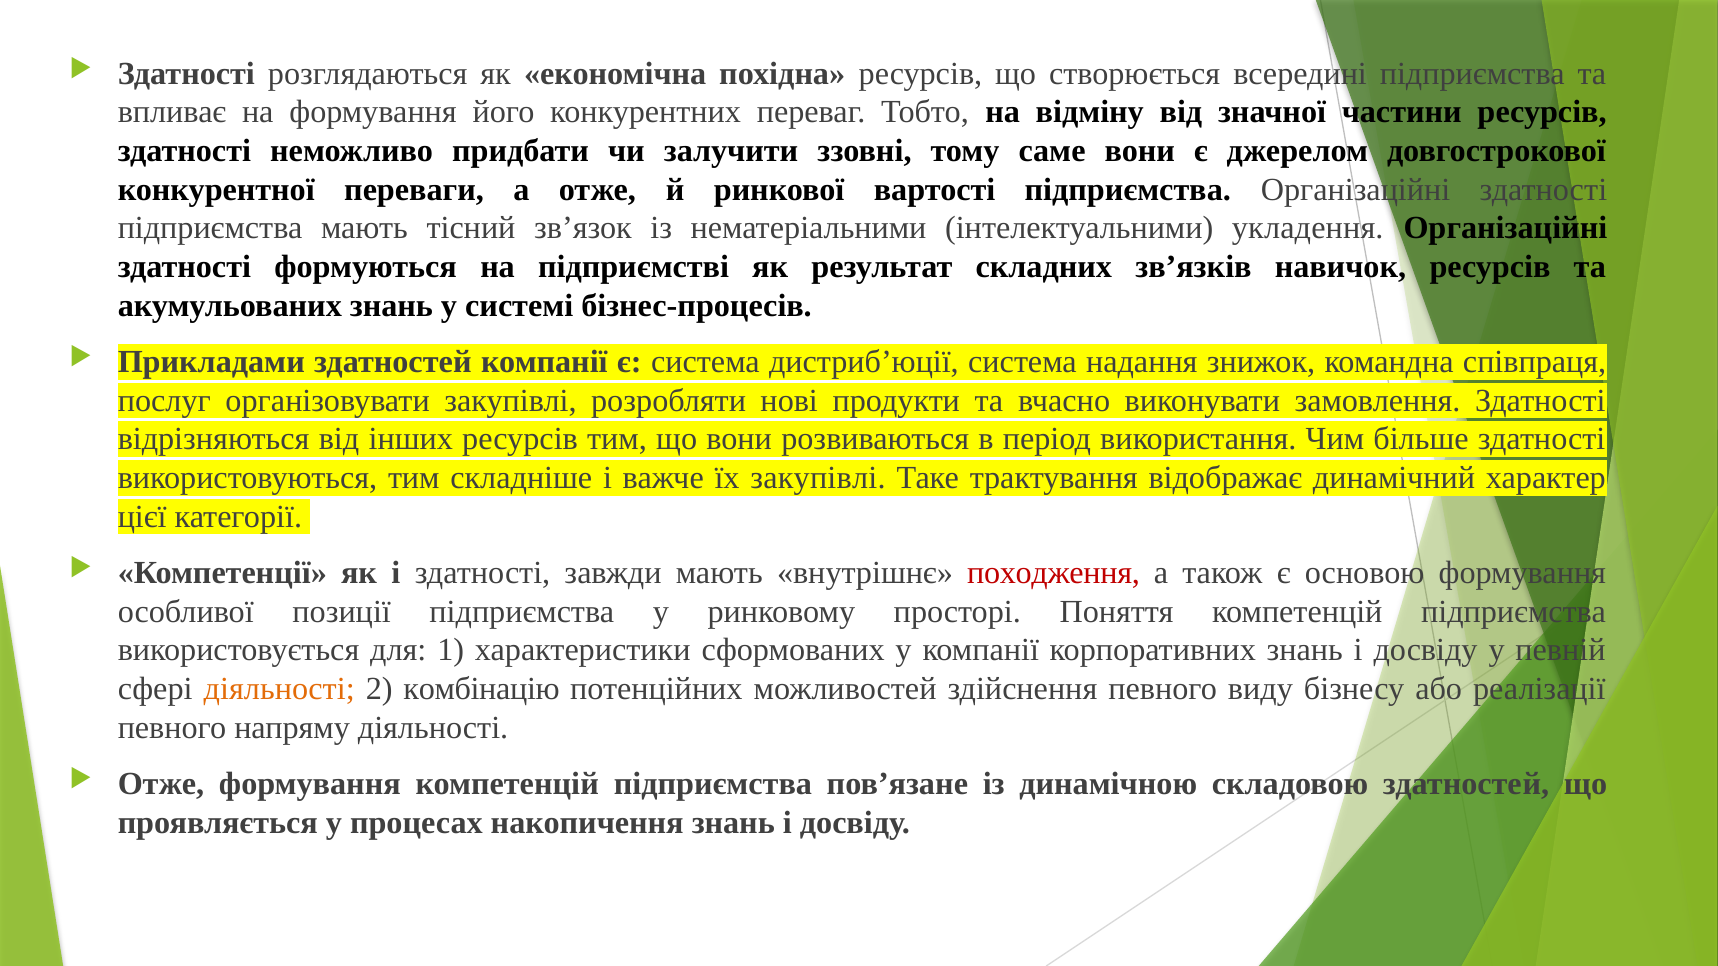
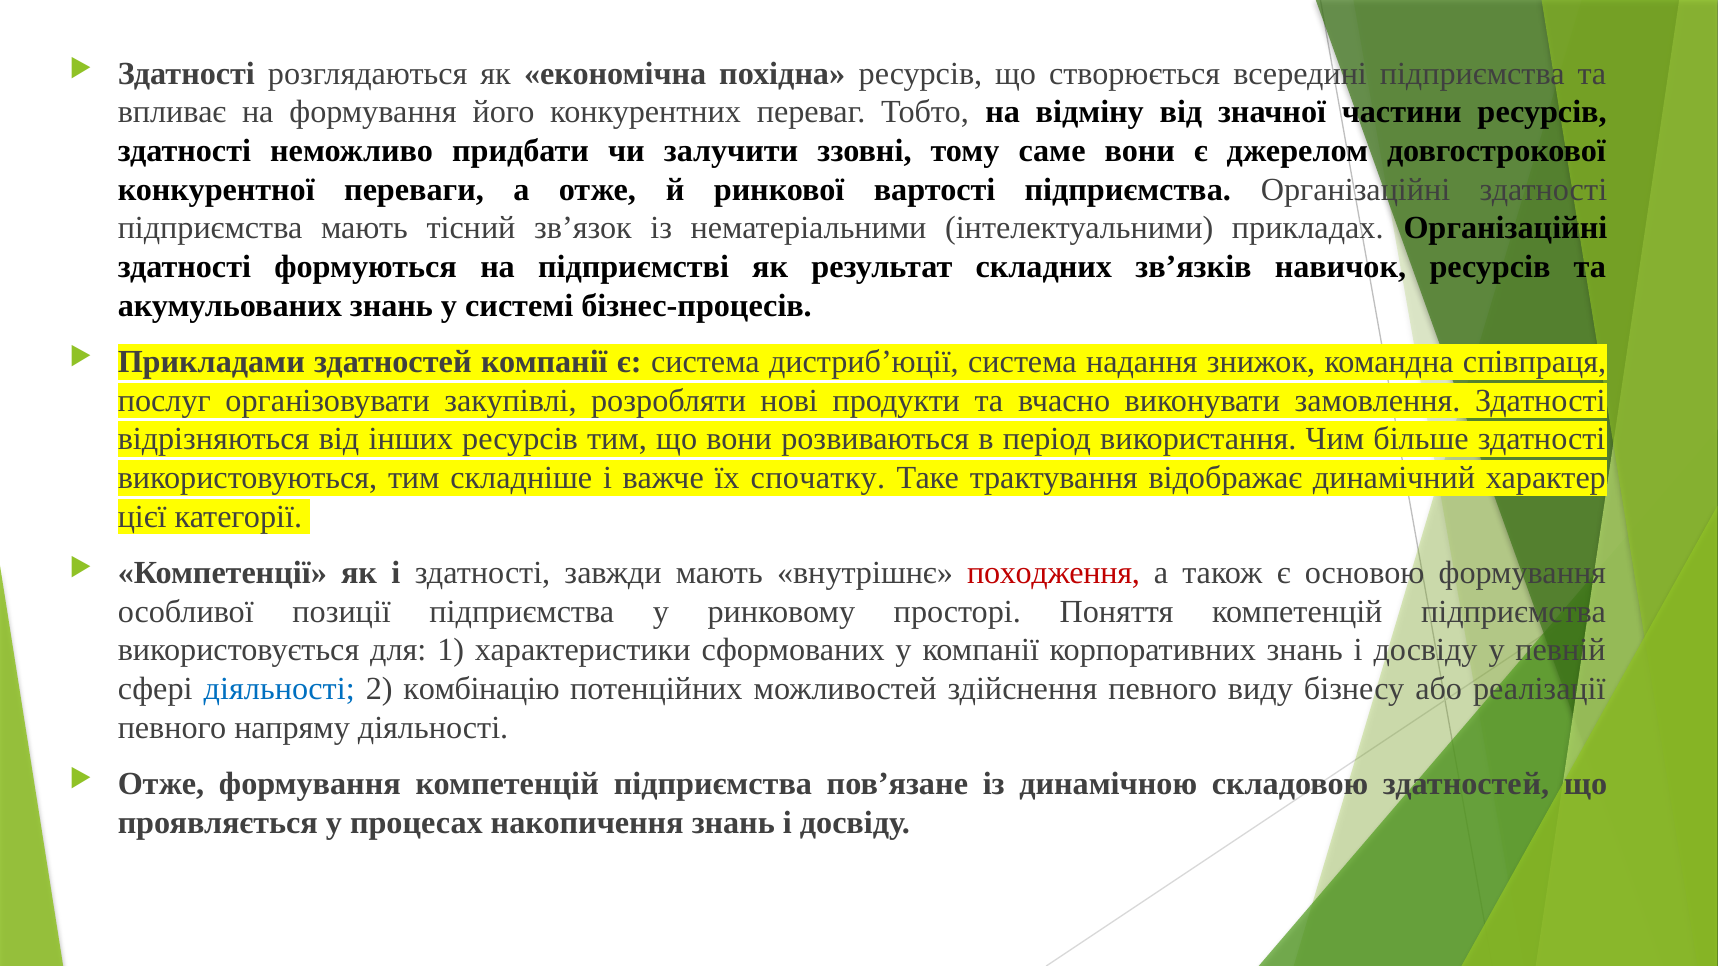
укладення: укладення -> прикладах
їх закупівлі: закупівлі -> спочатку
діяльності at (279, 689) colour: orange -> blue
